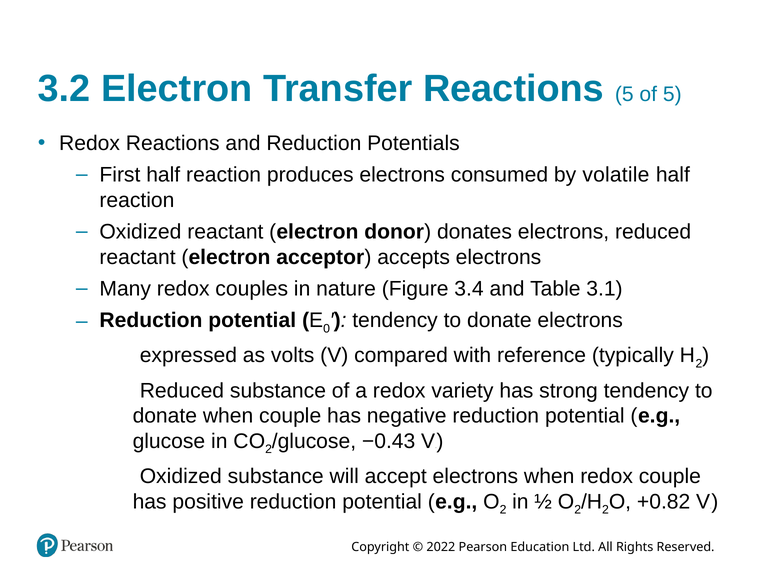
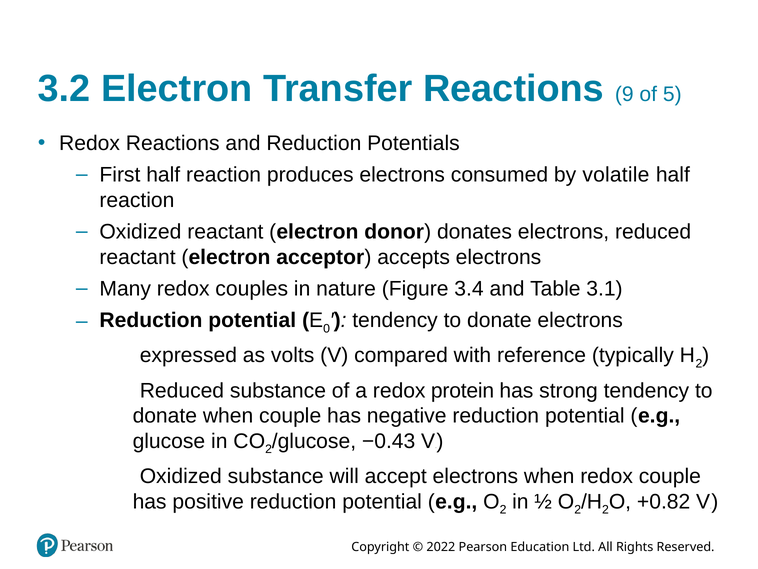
Reactions 5: 5 -> 9
variety: variety -> protein
